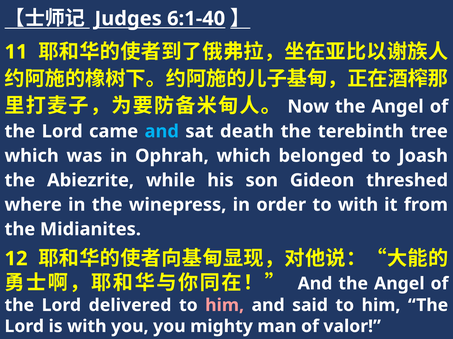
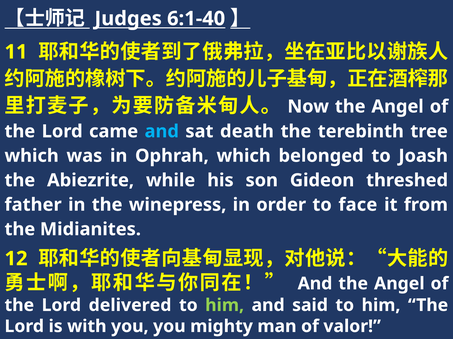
where: where -> father
to with: with -> face
him at (225, 306) colour: pink -> light green
